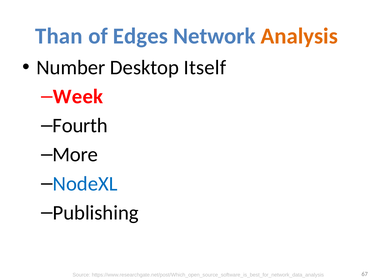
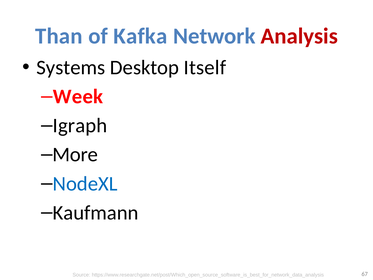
Edges: Edges -> Kafka
Analysis colour: orange -> red
Number: Number -> Systems
Fourth: Fourth -> Igraph
Publishing: Publishing -> Kaufmann
